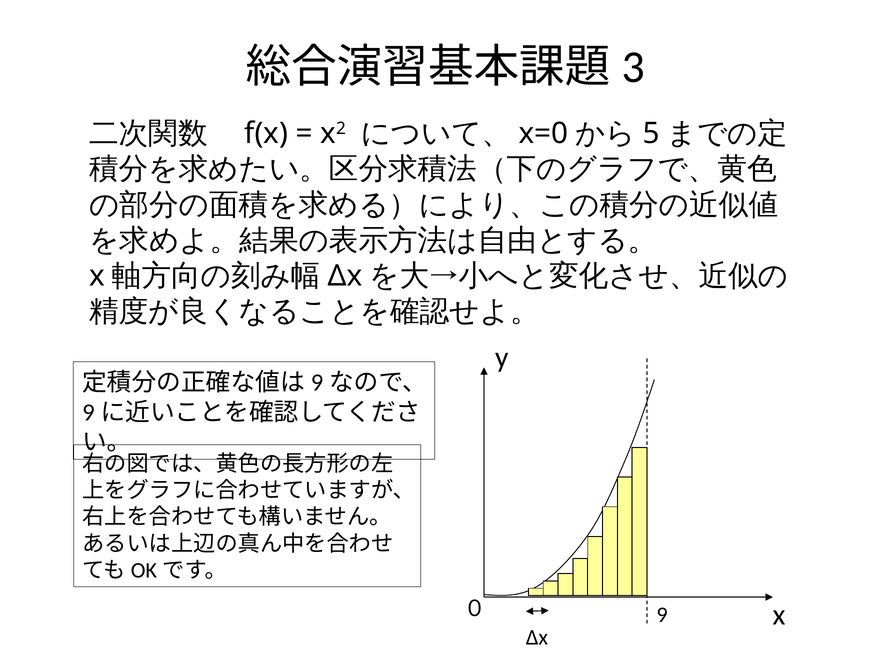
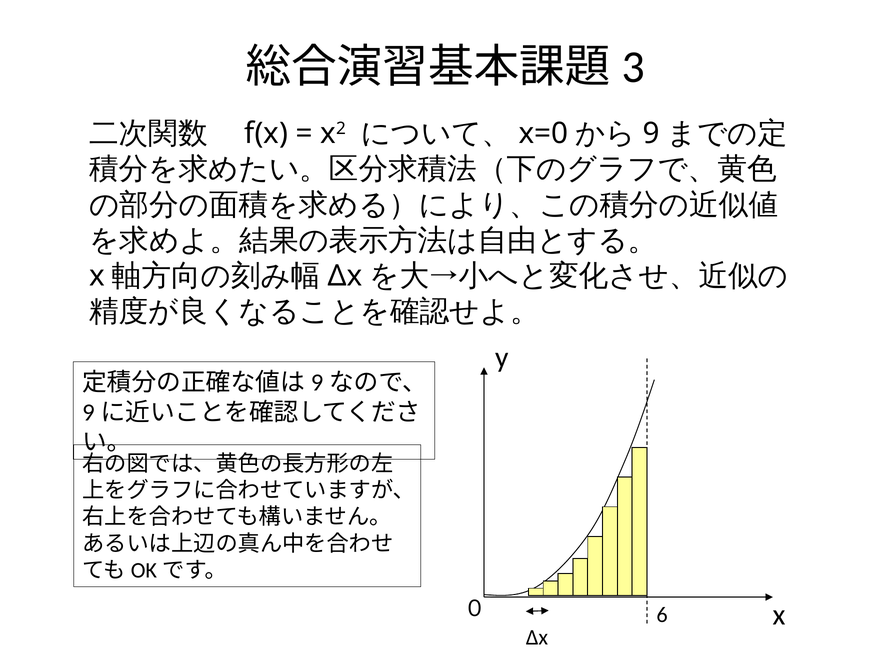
5: 5 -> 9
9: 9 -> 6
